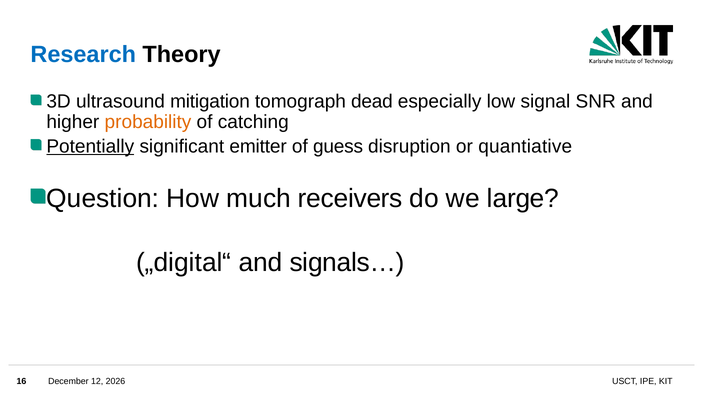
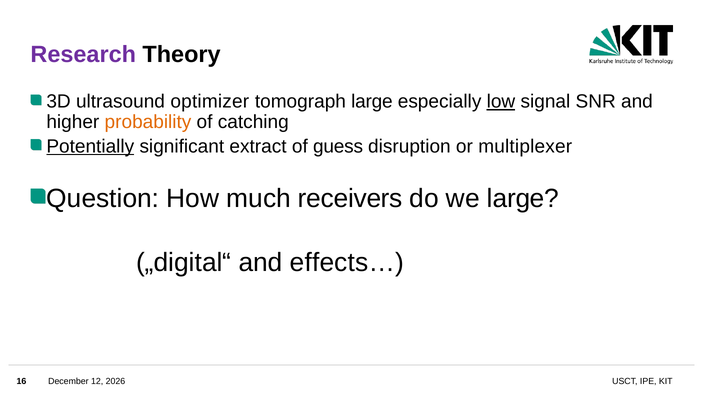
Research colour: blue -> purple
mitigation: mitigation -> optimizer
tomograph dead: dead -> large
low underline: none -> present
emitter: emitter -> extract
quantiative: quantiative -> multiplexer
signals…: signals… -> effects…
